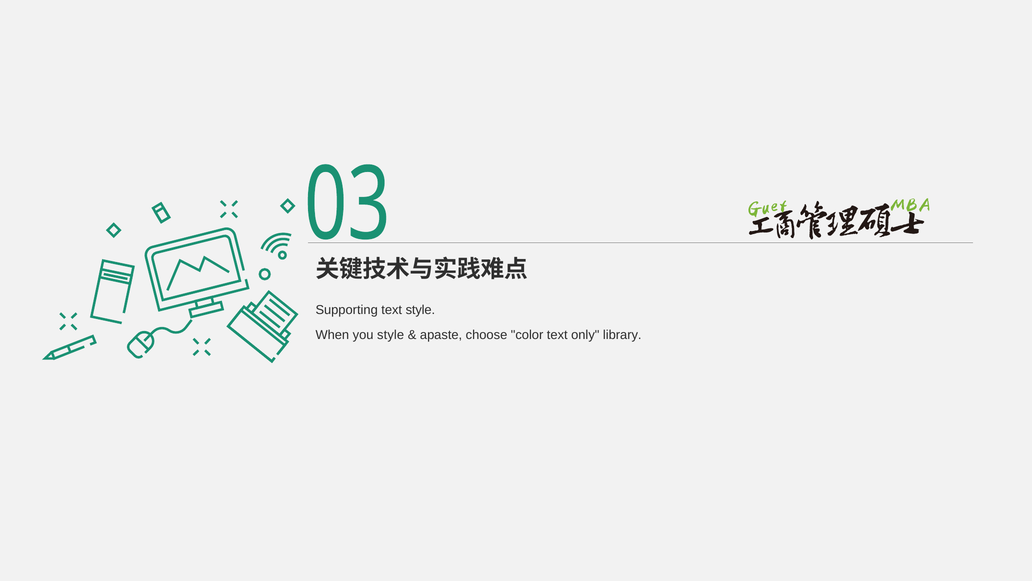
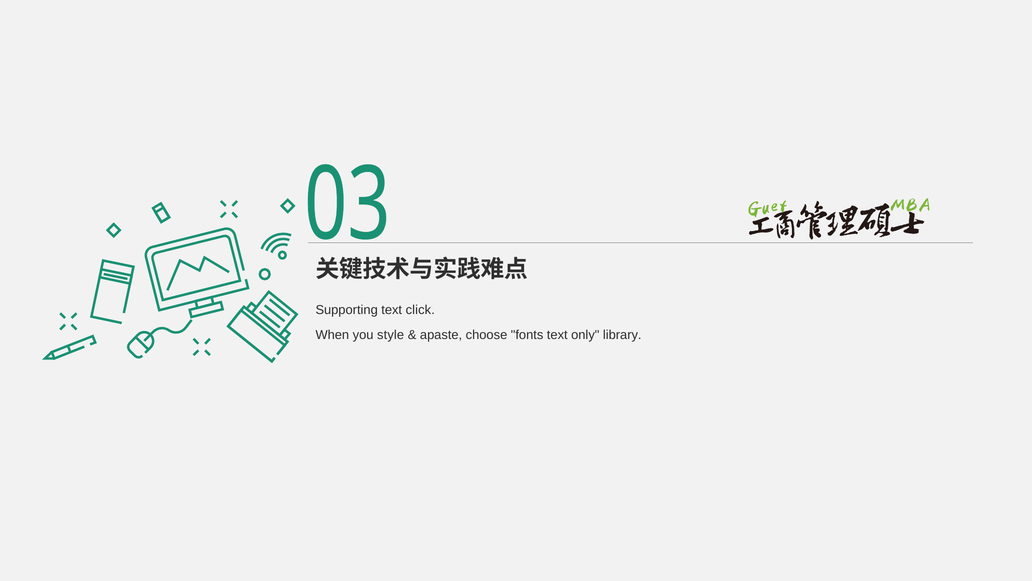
text style: style -> click
color: color -> fonts
